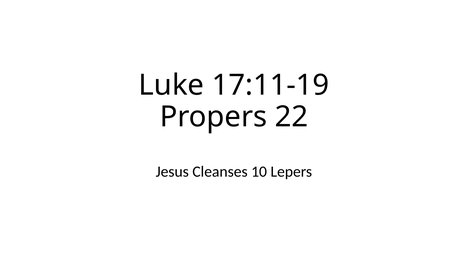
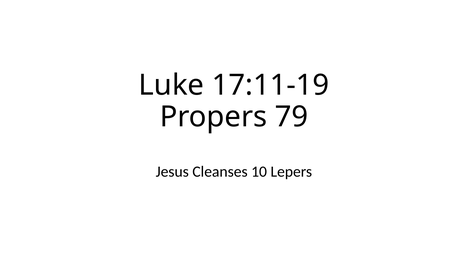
22: 22 -> 79
